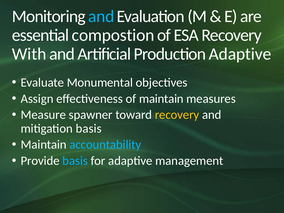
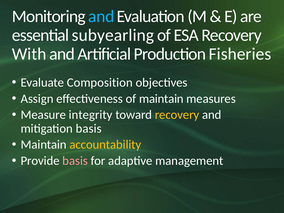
compostion: compostion -> subyearling
Production Adaptive: Adaptive -> Fisheries
Monumental: Monumental -> Composition
spawner: spawner -> integrity
accountability colour: light blue -> yellow
basis at (75, 161) colour: light blue -> pink
